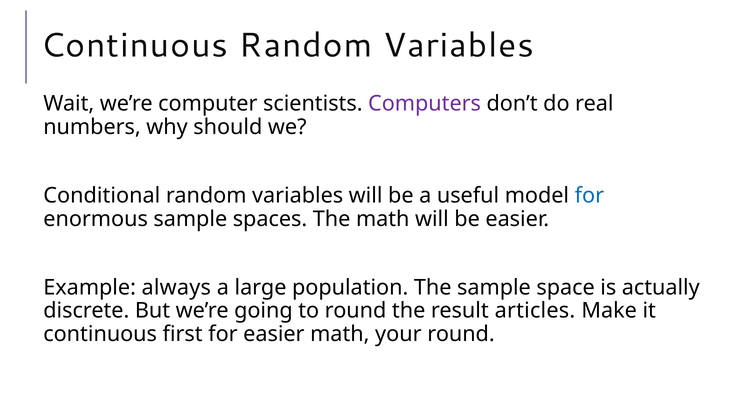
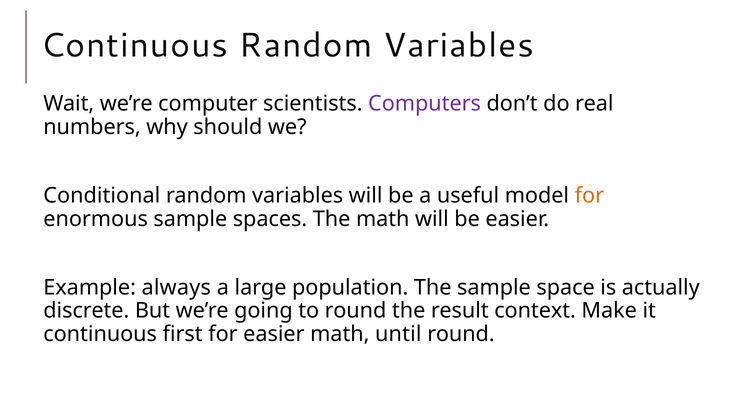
for at (589, 195) colour: blue -> orange
articles: articles -> context
your: your -> until
